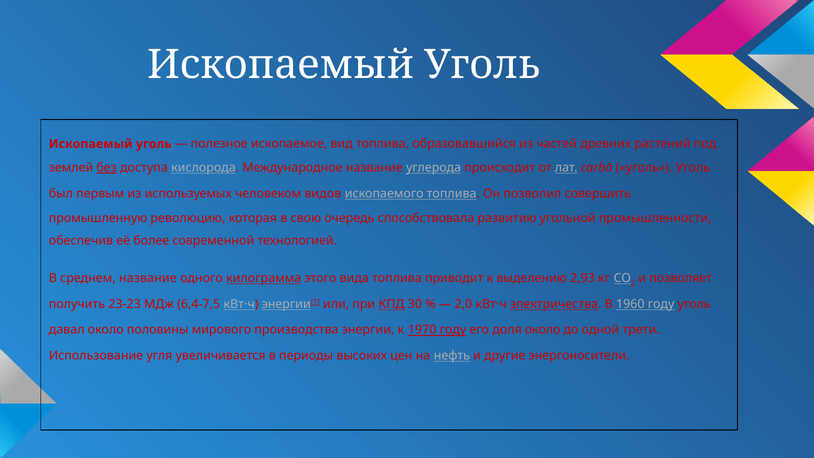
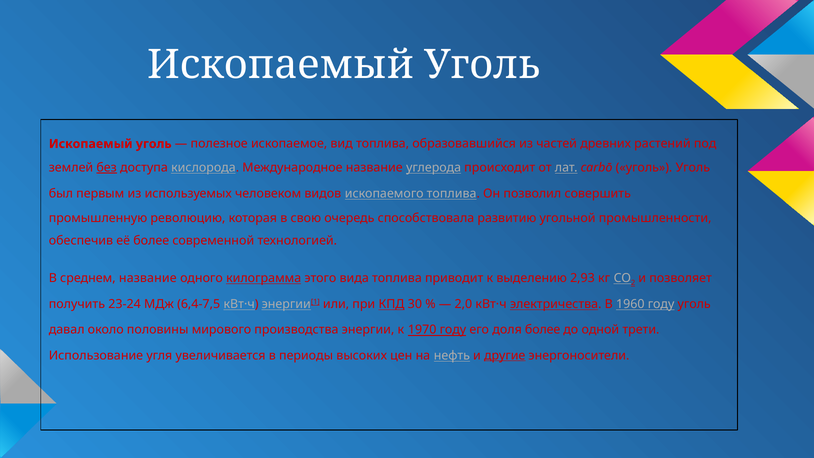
23-23: 23-23 -> 23-24
доля около: около -> более
другие underline: none -> present
